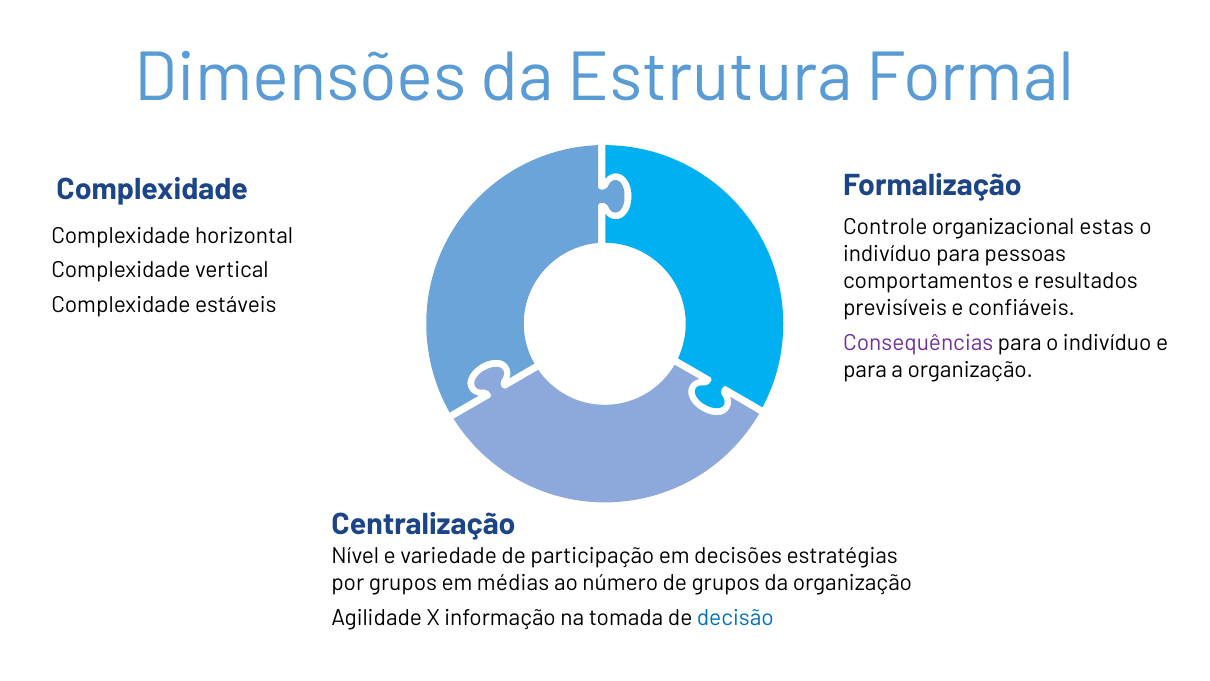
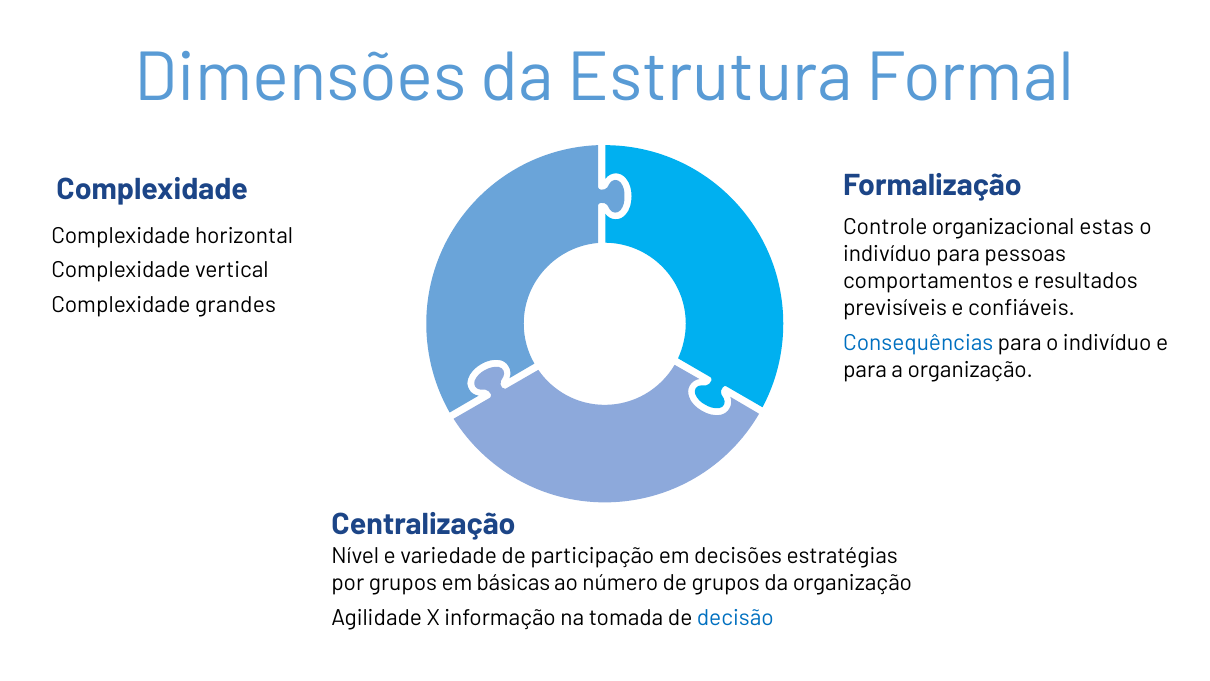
estáveis: estáveis -> grandes
Consequências colour: purple -> blue
médias: médias -> básicas
